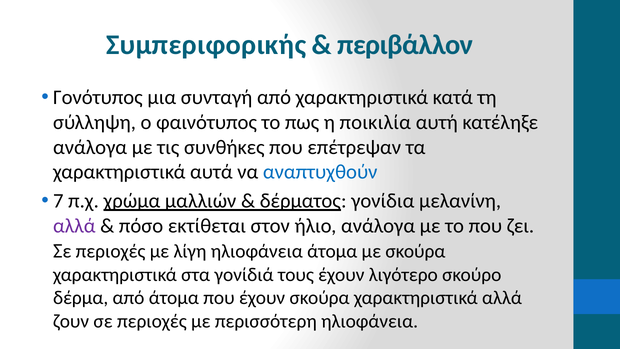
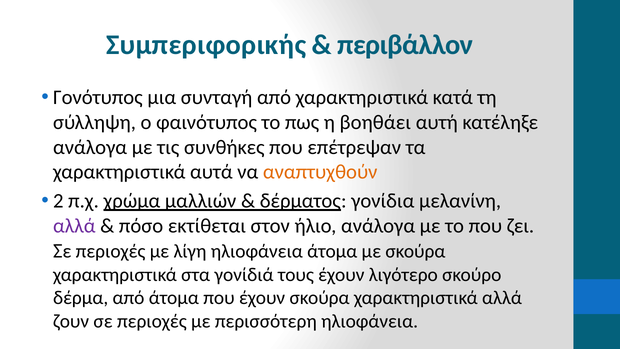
ποικιλία: ποικιλία -> βοηθάει
αναπτυχθούν colour: blue -> orange
7: 7 -> 2
